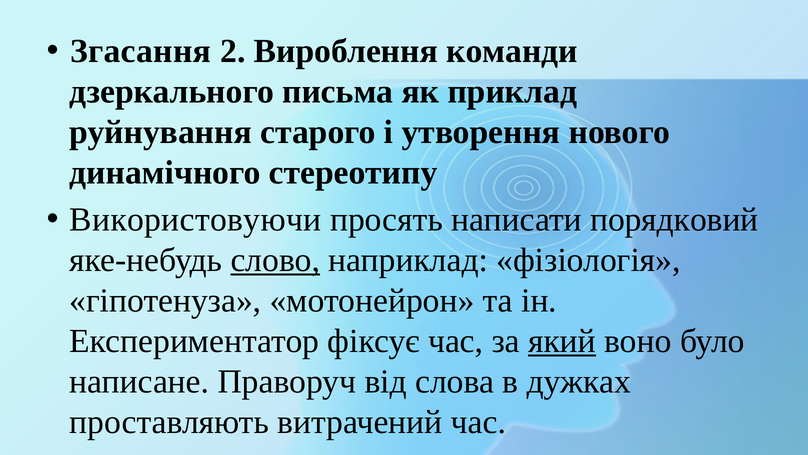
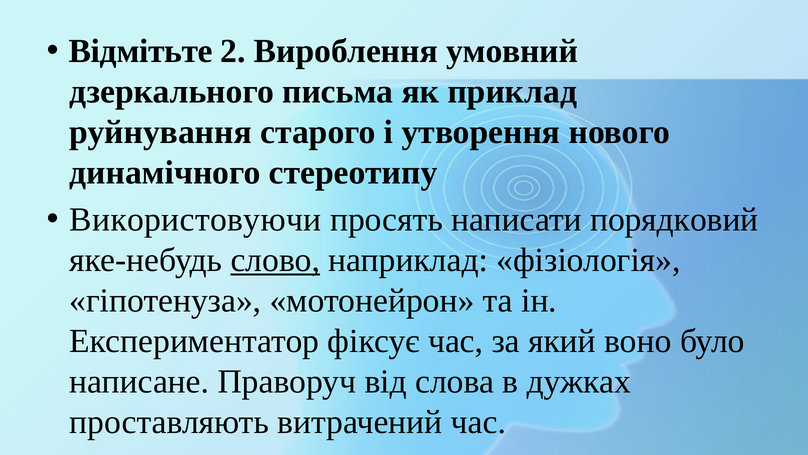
Згасання: Згасання -> Відмітьте
команди: команди -> умовний
який underline: present -> none
